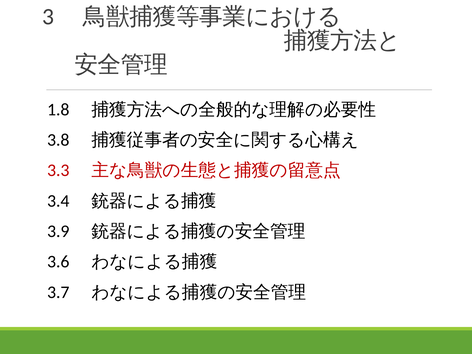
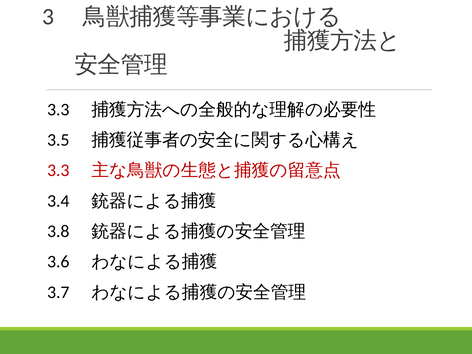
1.8 at (58, 110): 1.8 -> 3.3
3.8: 3.8 -> 3.5
3.9: 3.9 -> 3.8
